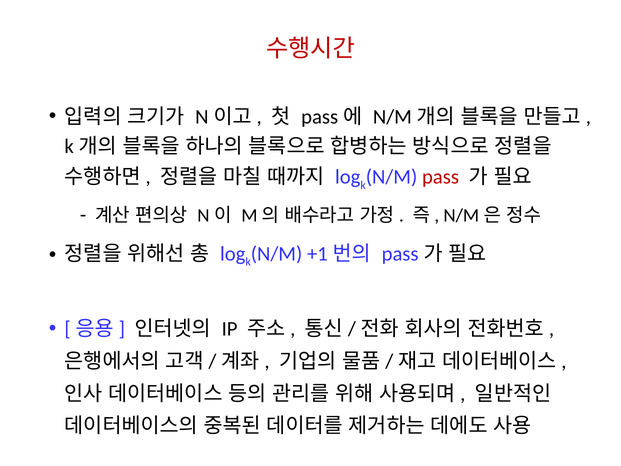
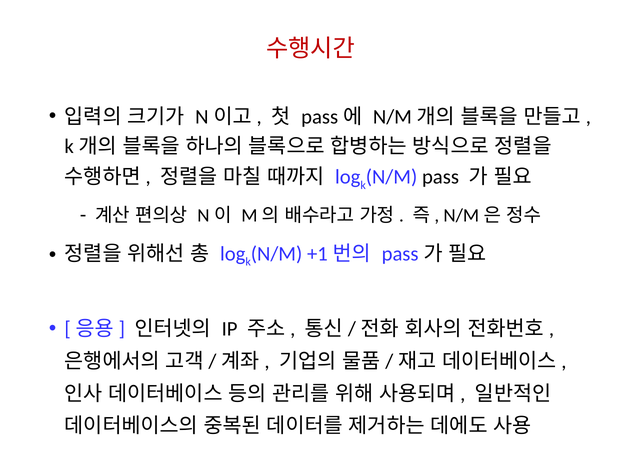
pass colour: red -> black
